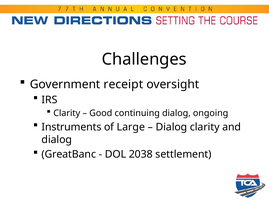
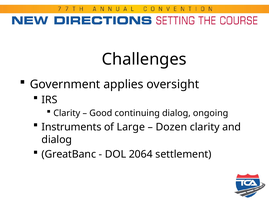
receipt: receipt -> applies
Dialog at (171, 127): Dialog -> Dozen
2038: 2038 -> 2064
